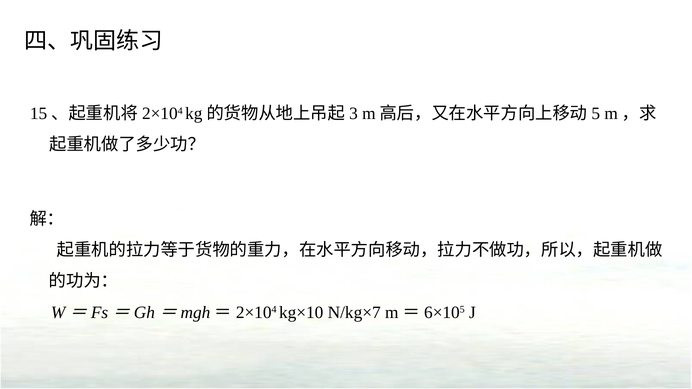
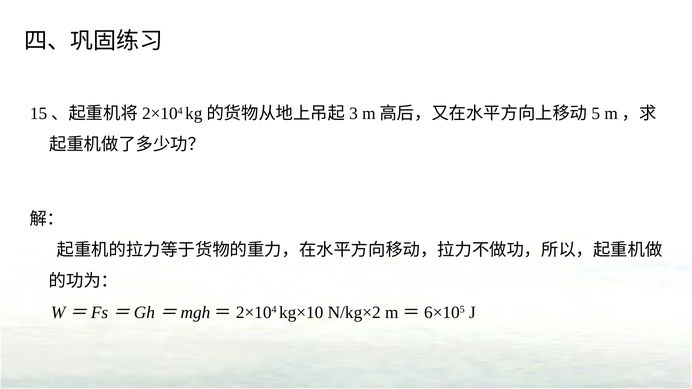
N/kg×7: N/kg×7 -> N/kg×2
